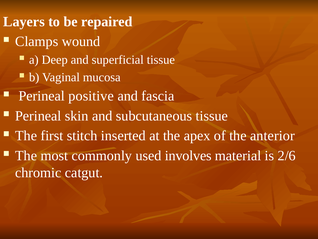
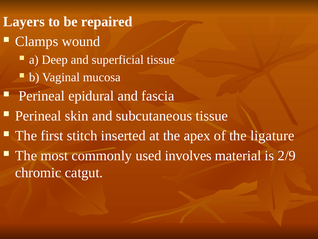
positive: positive -> epidural
anterior: anterior -> ligature
2/6: 2/6 -> 2/9
